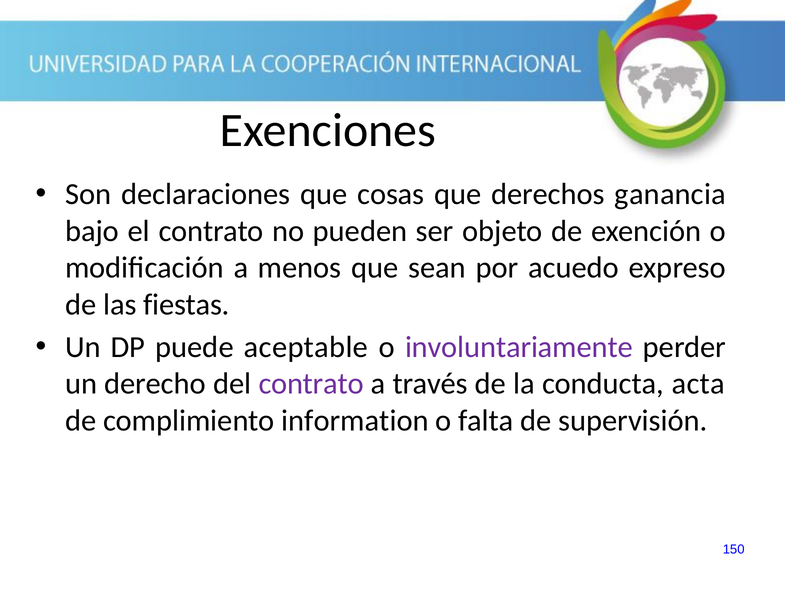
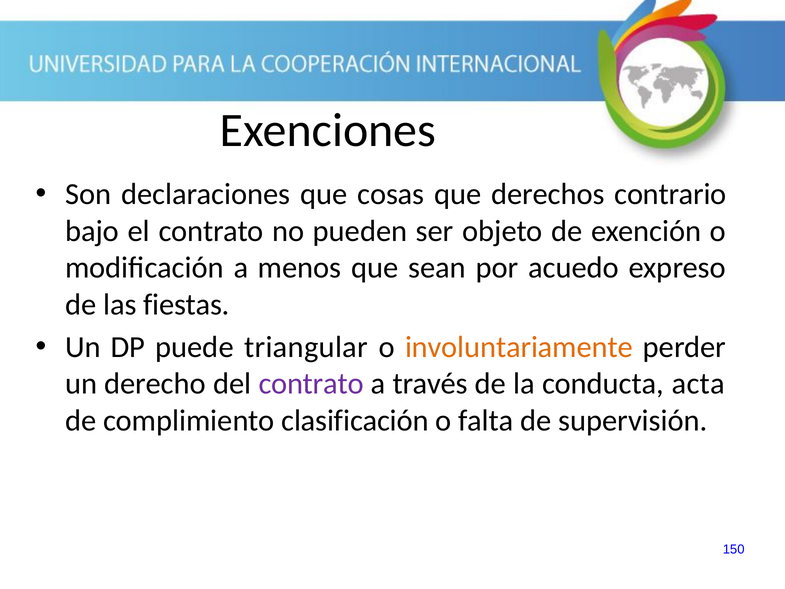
ganancia: ganancia -> contrario
aceptable: aceptable -> triangular
involuntariamente colour: purple -> orange
information: information -> clasificación
